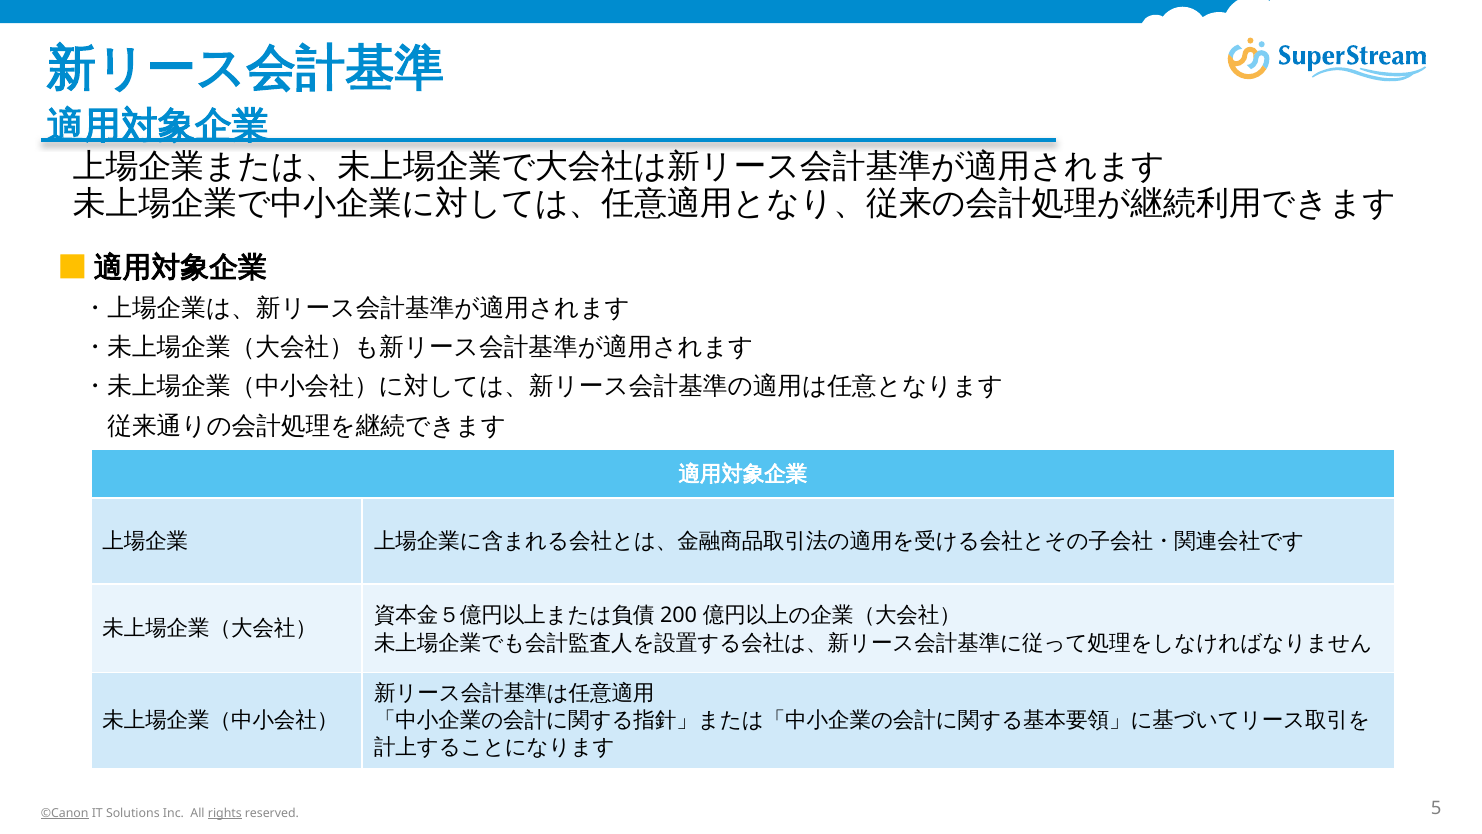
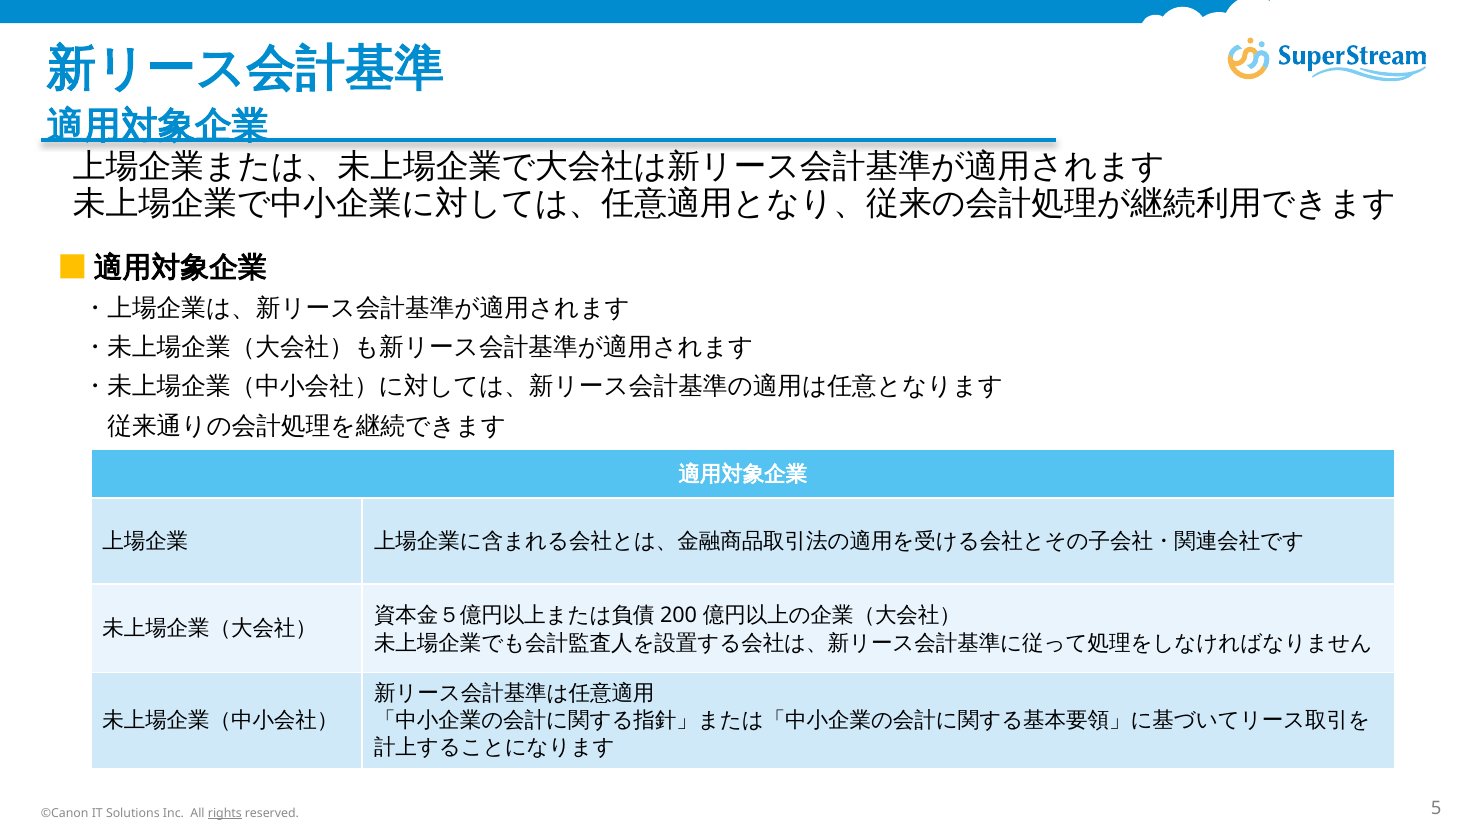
©Canon underline: present -> none
